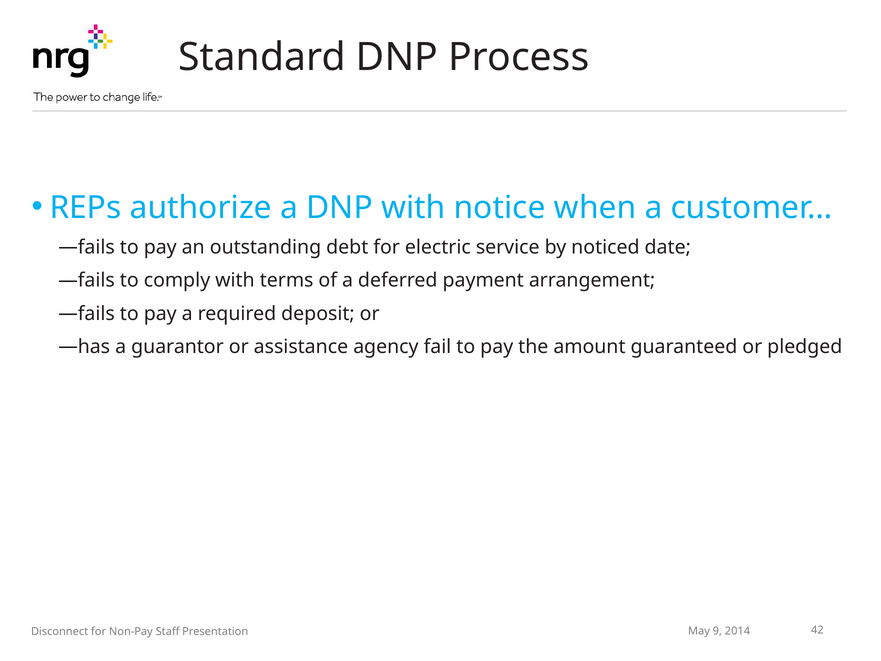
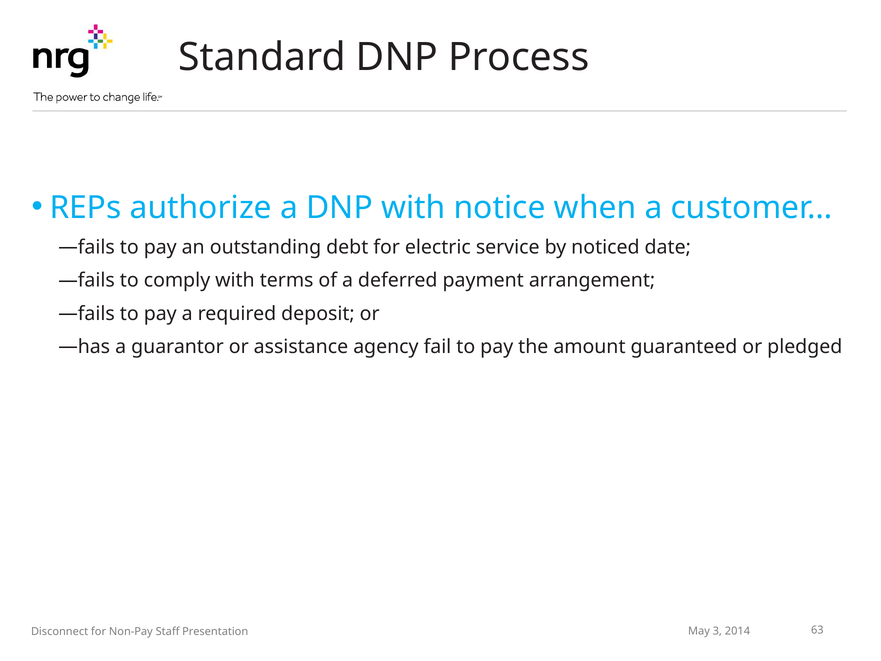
9: 9 -> 3
42: 42 -> 63
